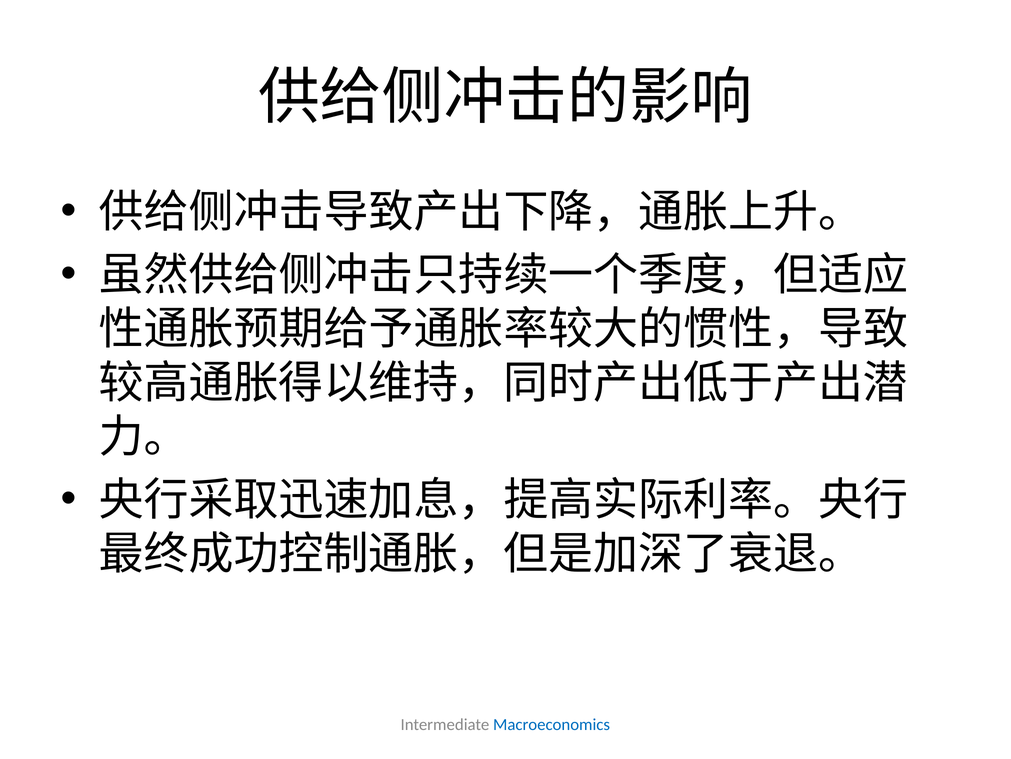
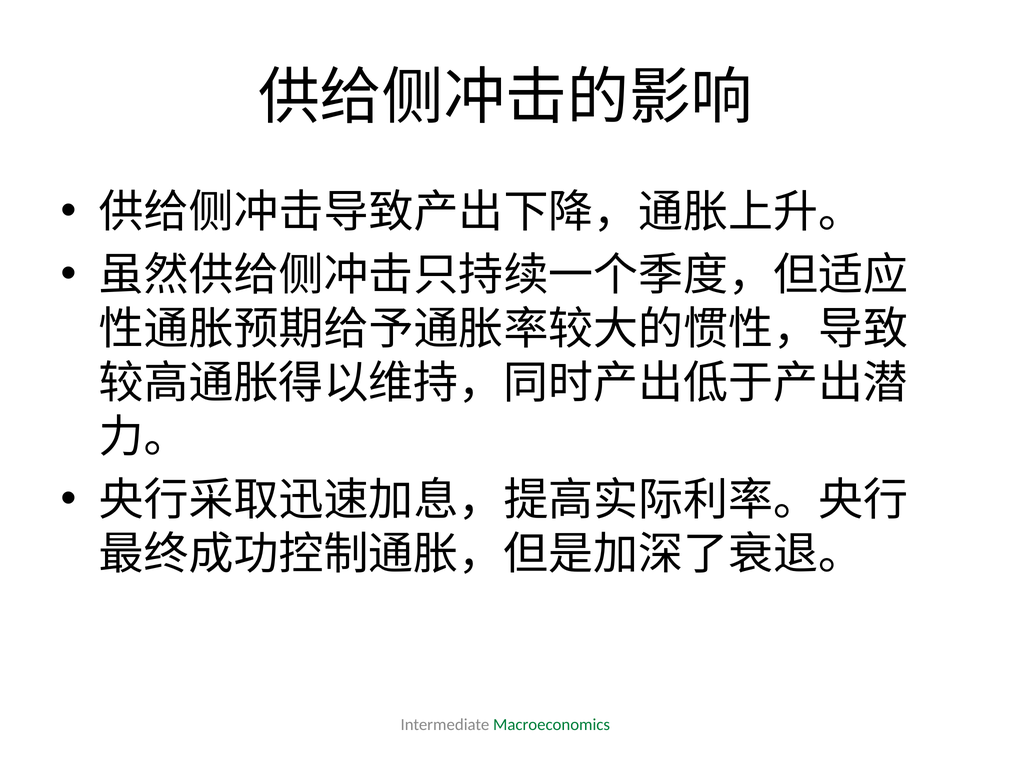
Macroeconomics colour: blue -> green
